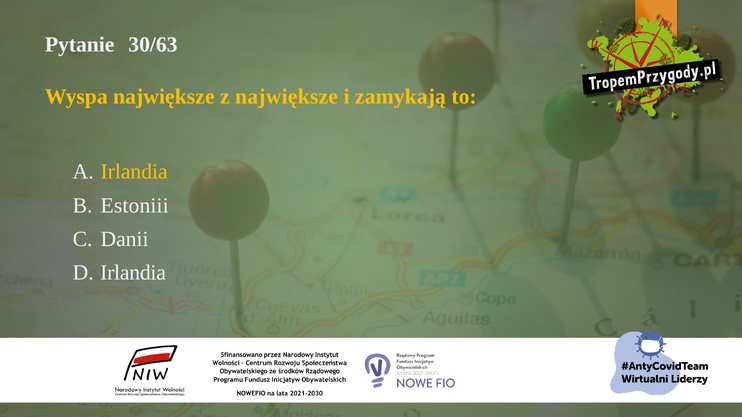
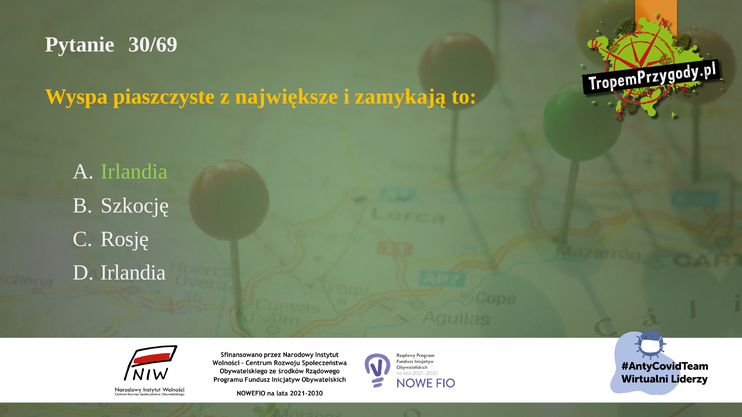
30/63: 30/63 -> 30/69
Wyspa największe: największe -> piaszczyste
Irlandia at (134, 172) colour: yellow -> light green
Estoniii: Estoniii -> Szkocję
Danii: Danii -> Rosję
